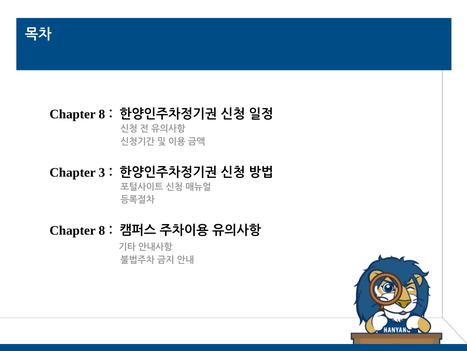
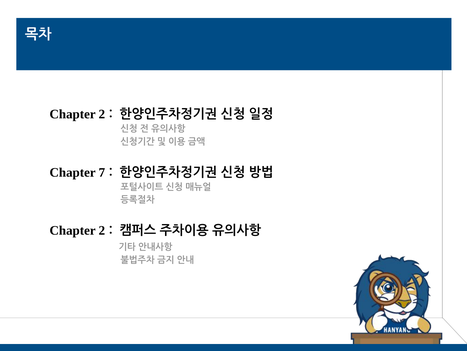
8 at (102, 114): 8 -> 2
3: 3 -> 7
8 at (102, 230): 8 -> 2
